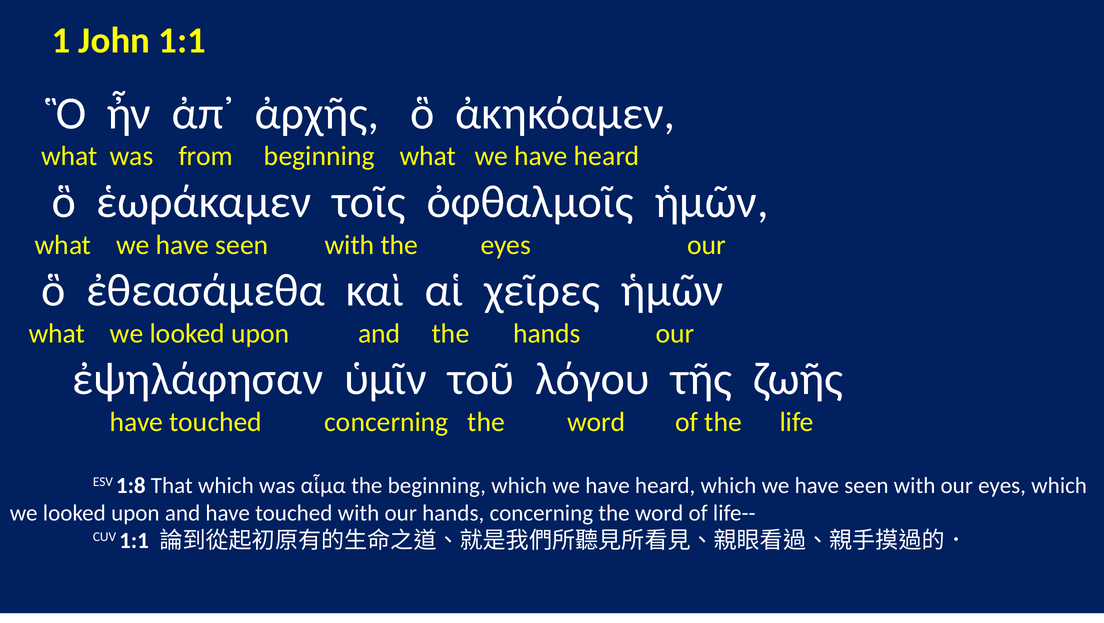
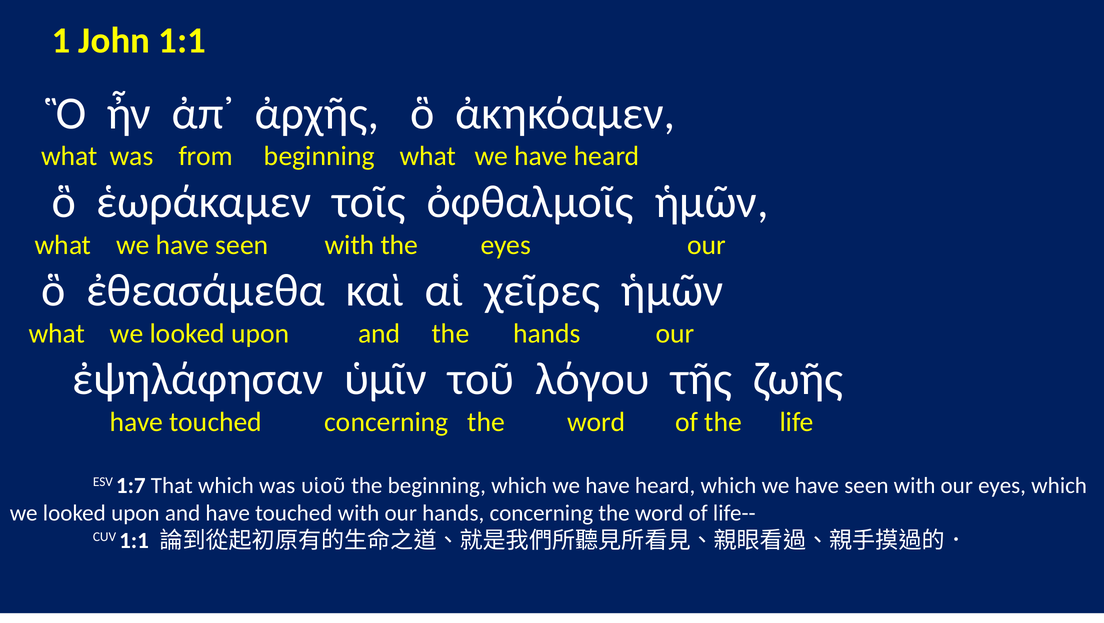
1:8: 1:8 -> 1:7
αἷμα: αἷμα -> υἱοῦ
